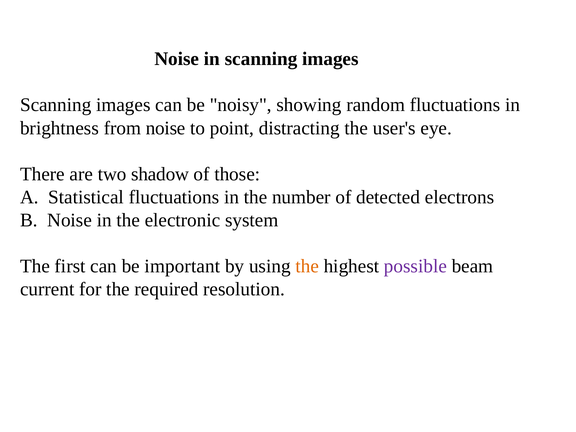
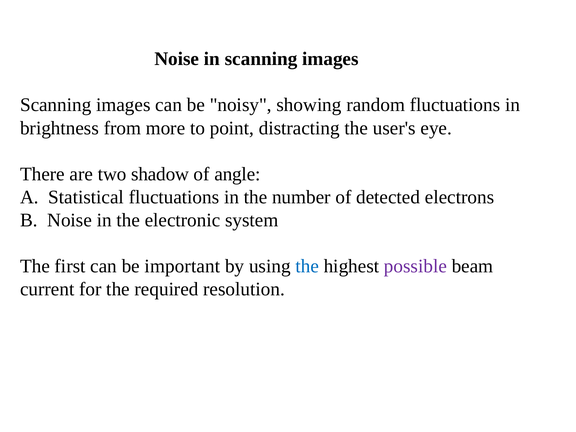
from noise: noise -> more
those: those -> angle
the at (307, 266) colour: orange -> blue
